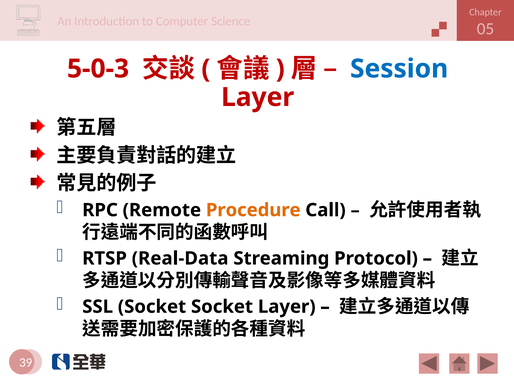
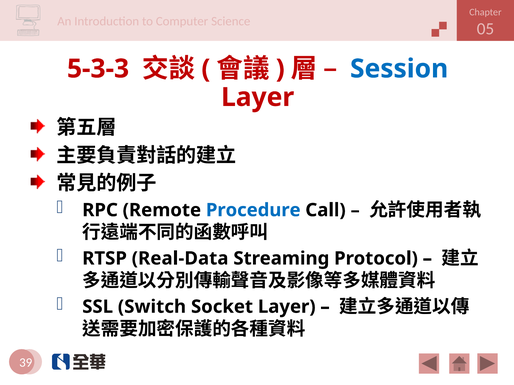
5-0-3: 5-0-3 -> 5-3-3
Procedure colour: orange -> blue
SSL Socket: Socket -> Switch
